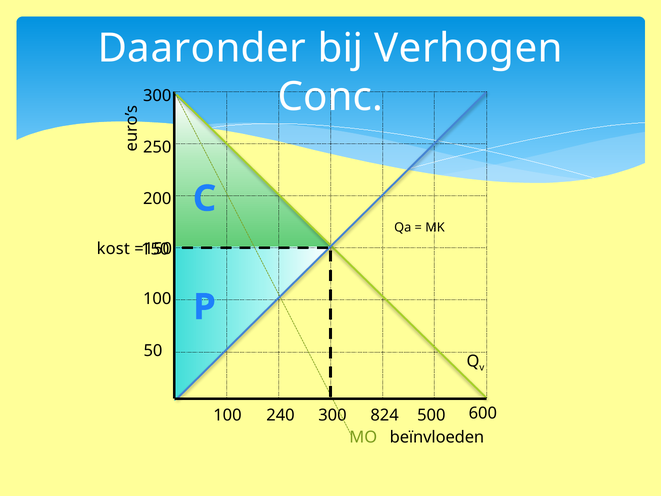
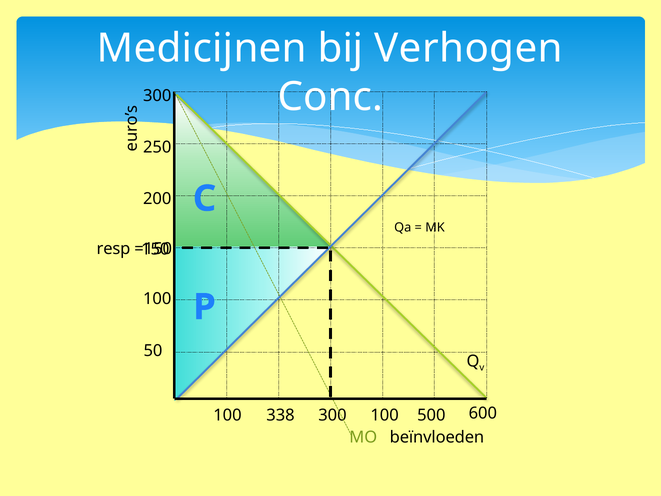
Daaronder: Daaronder -> Medicijnen
kost: kost -> resp
240: 240 -> 338
300 824: 824 -> 100
